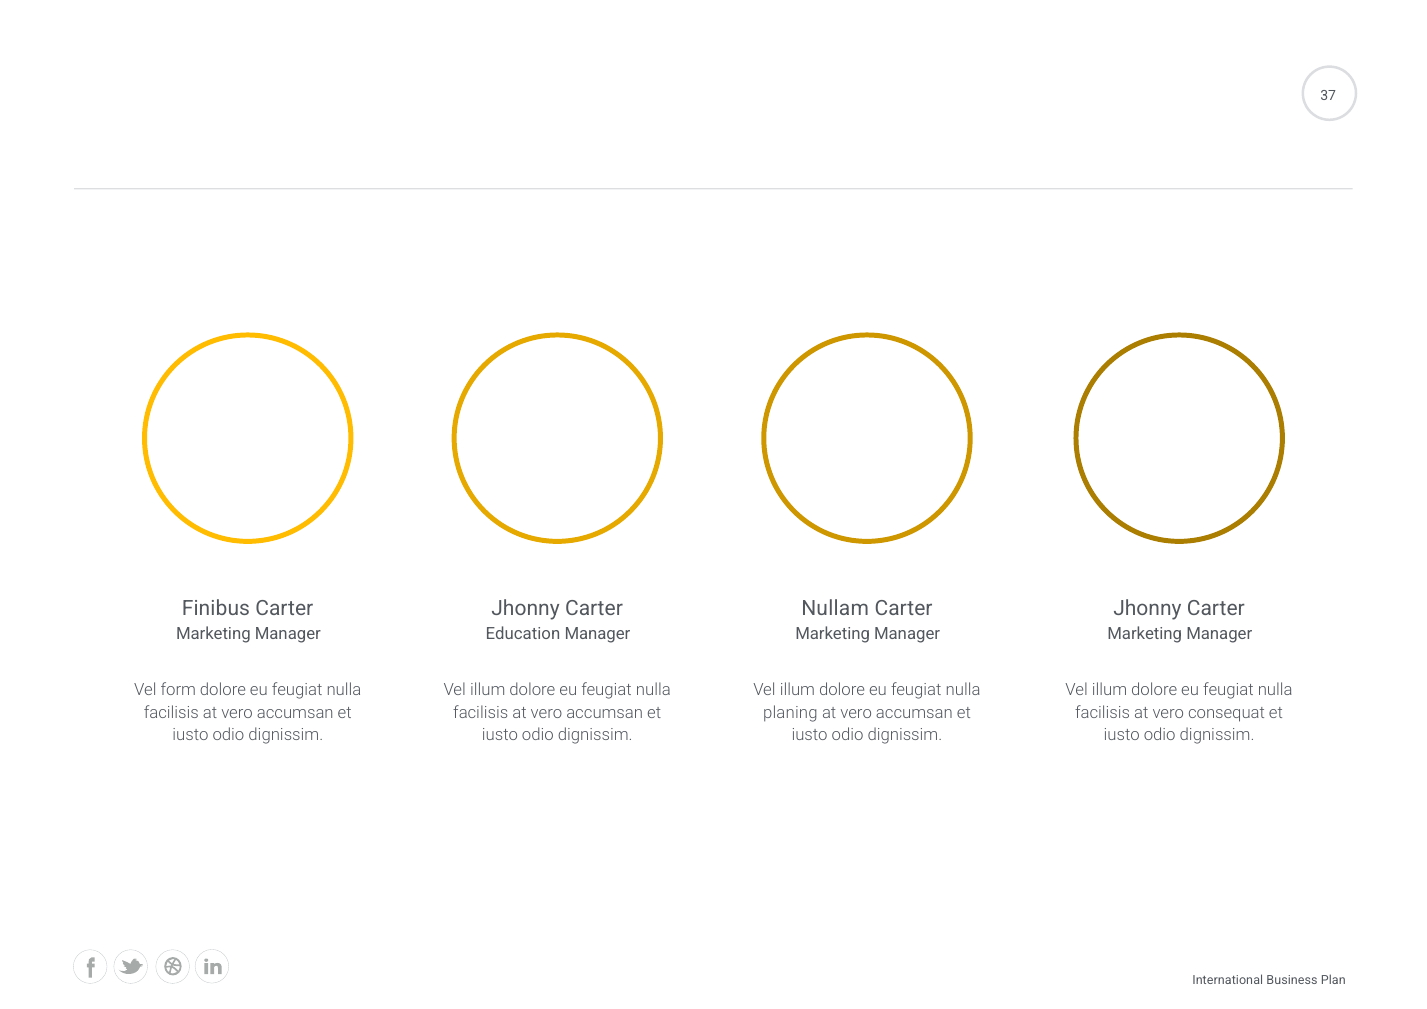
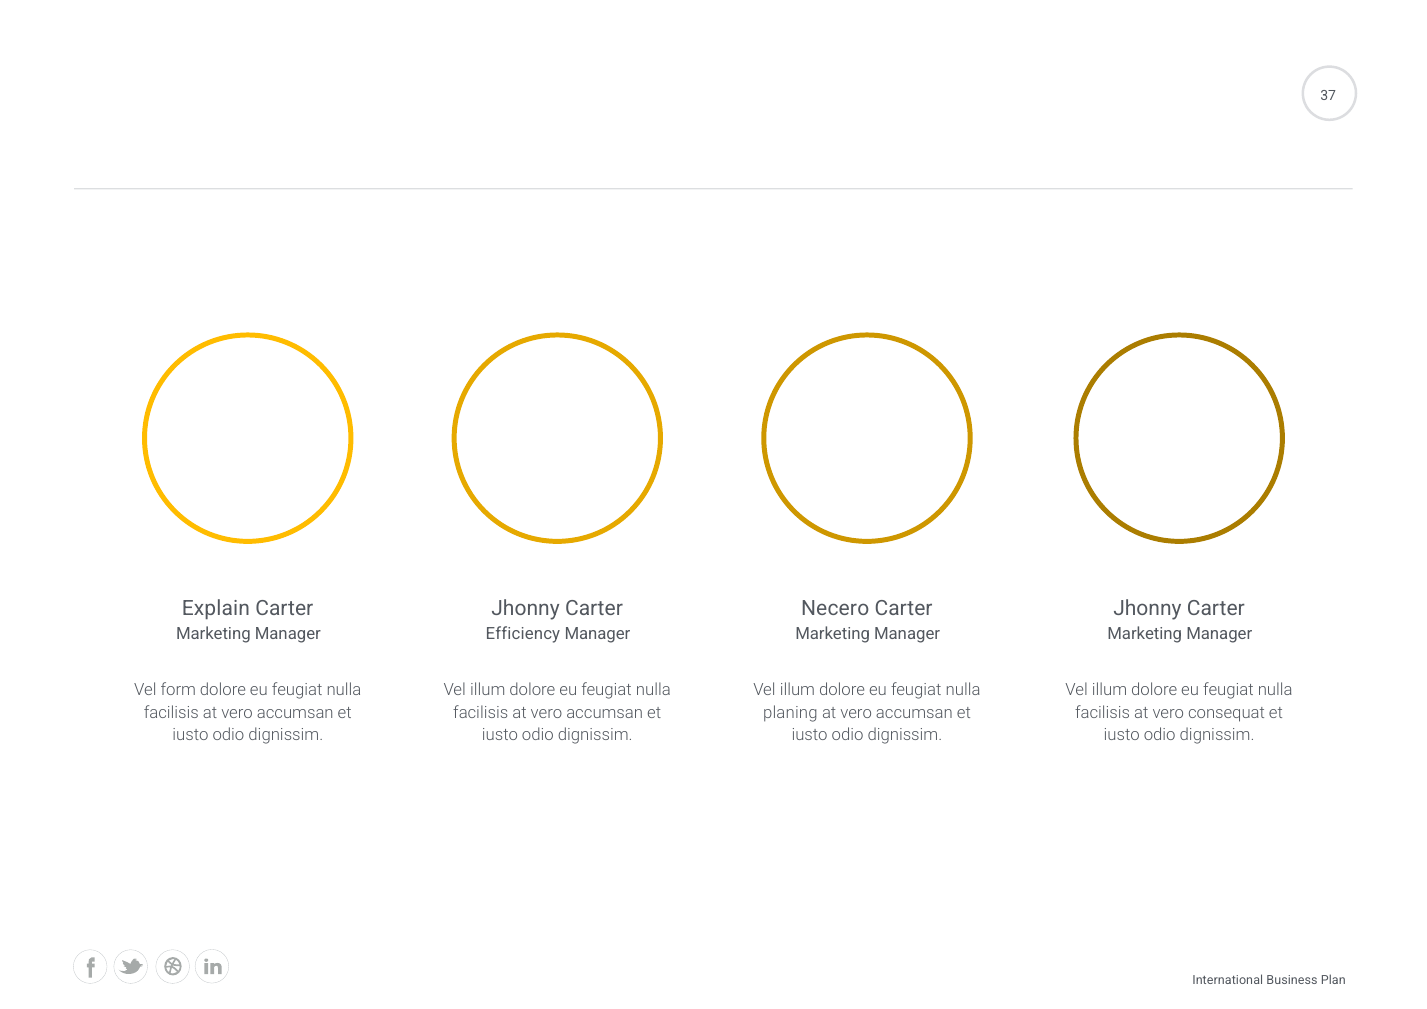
Finibus: Finibus -> Explain
Nullam: Nullam -> Necero
Education: Education -> Efficiency
